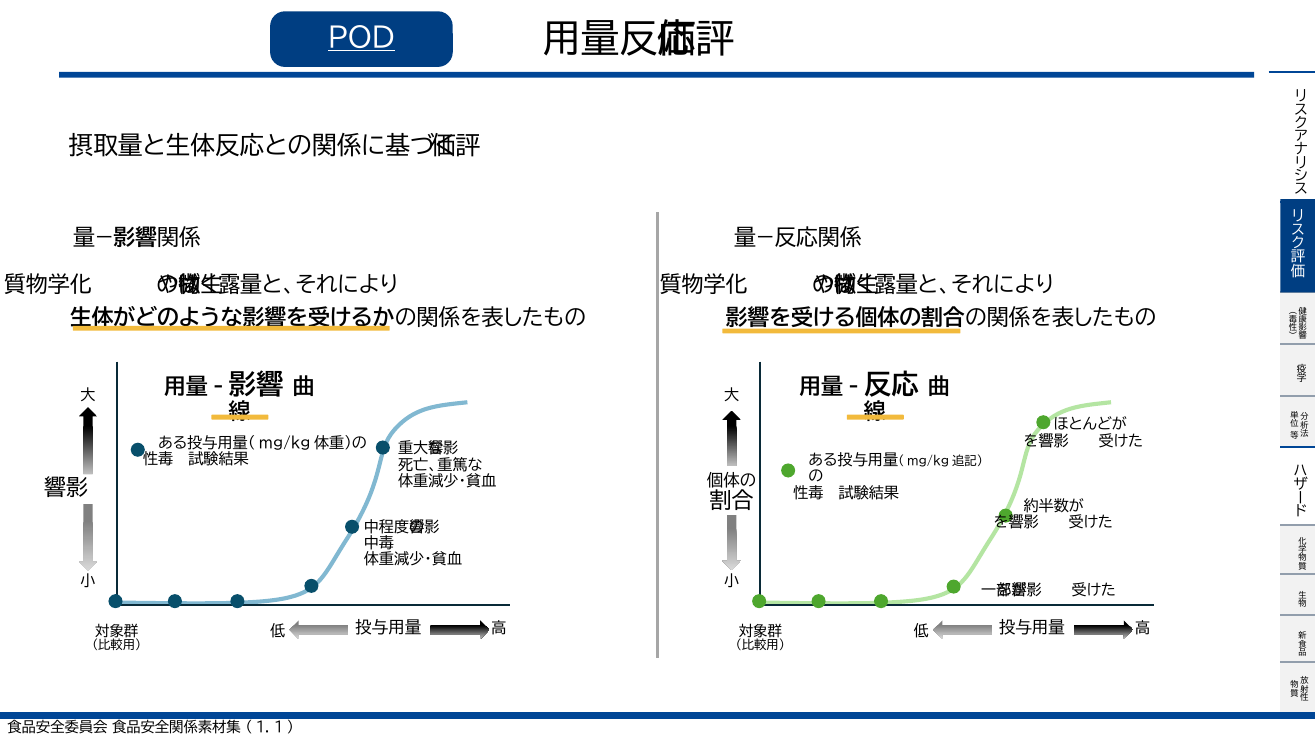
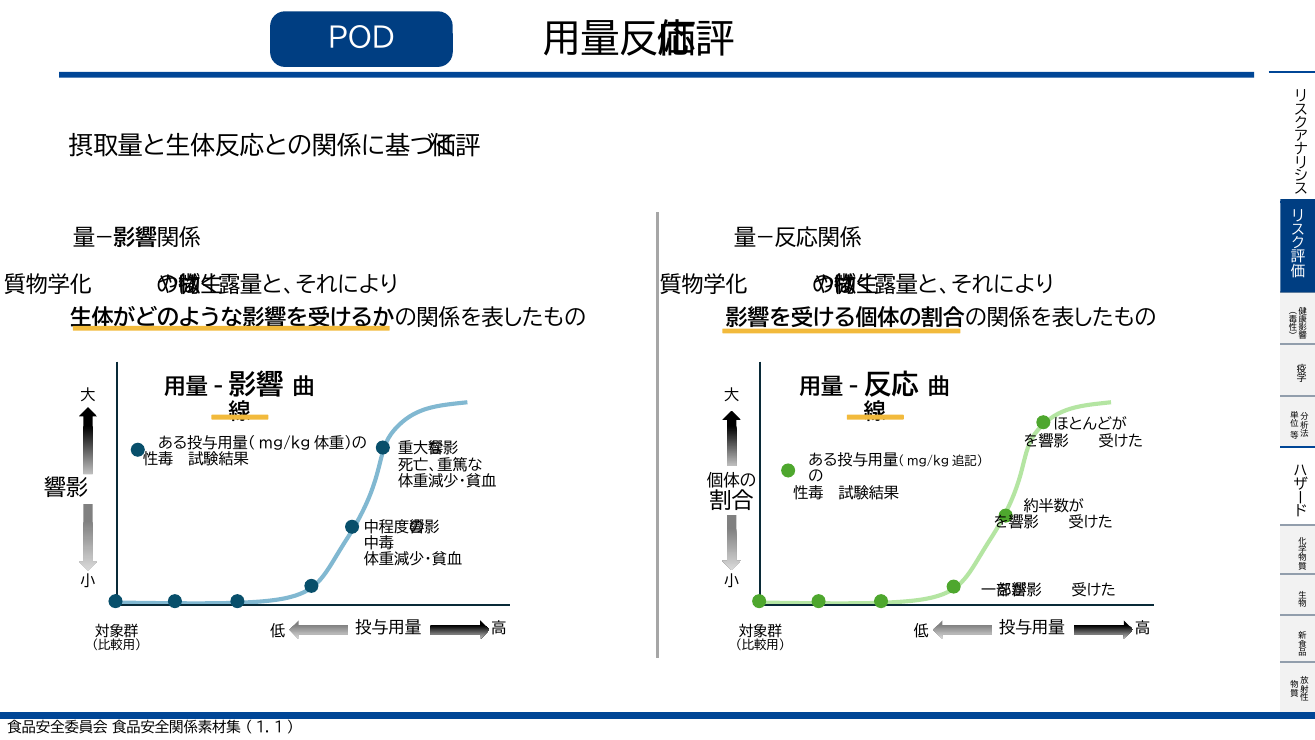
POD underline: present -> none
